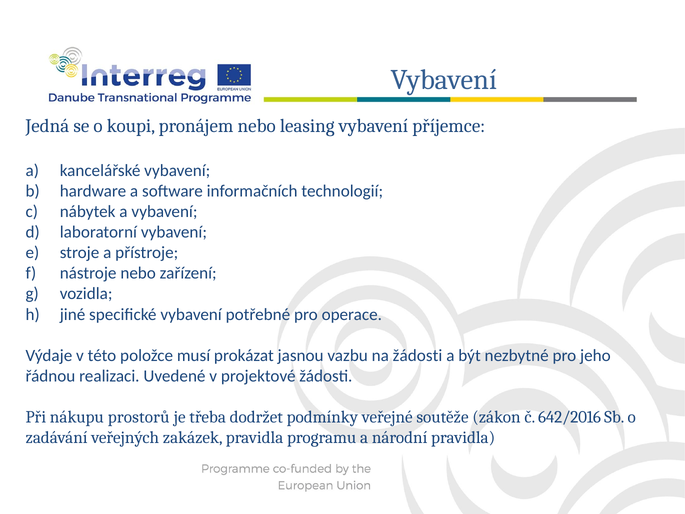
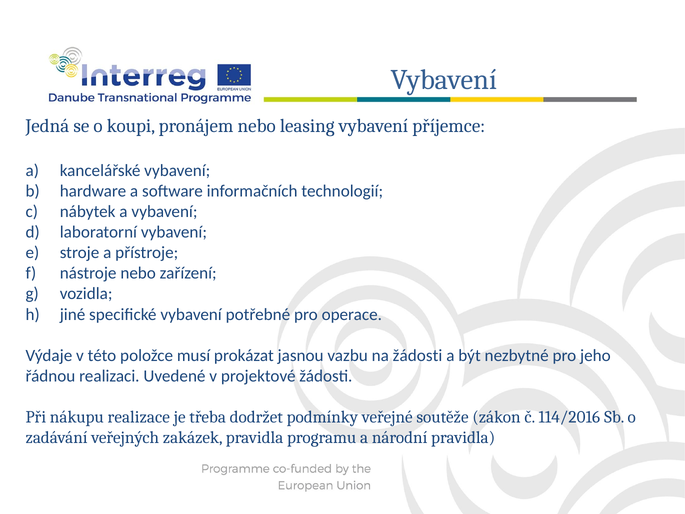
prostorů: prostorů -> realizace
642/2016: 642/2016 -> 114/2016
